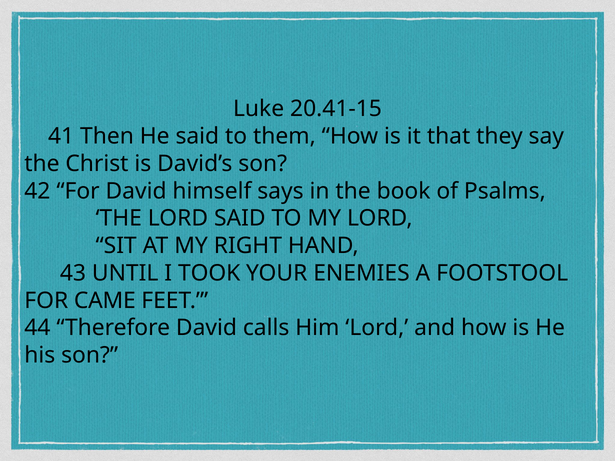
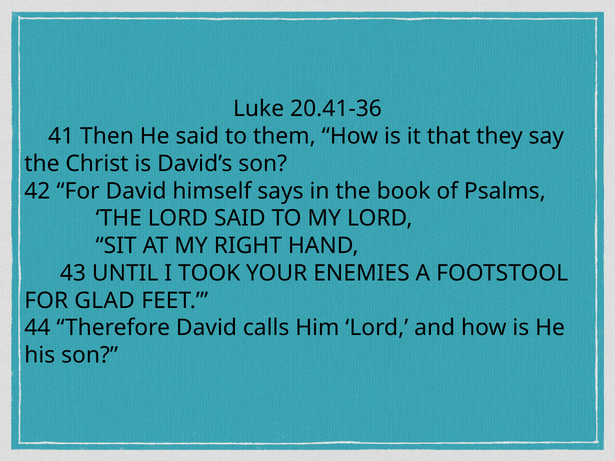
20.41-15: 20.41-15 -> 20.41-36
CAME: CAME -> GLAD
